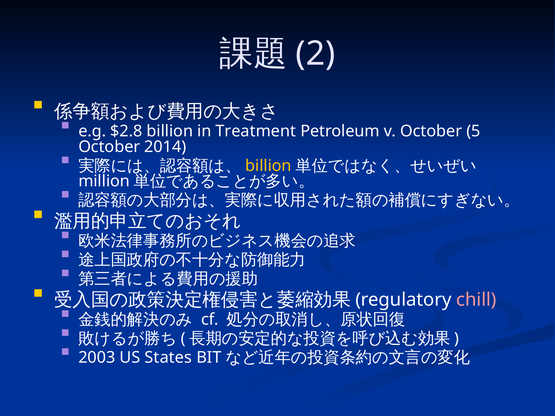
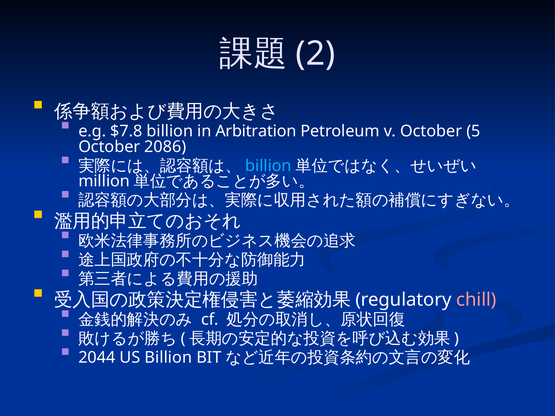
$2.8: $2.8 -> $7.8
Treatment: Treatment -> Arbitration
2014: 2014 -> 2086
billion at (268, 166) colour: yellow -> light blue
2003: 2003 -> 2044
US States: States -> Billion
